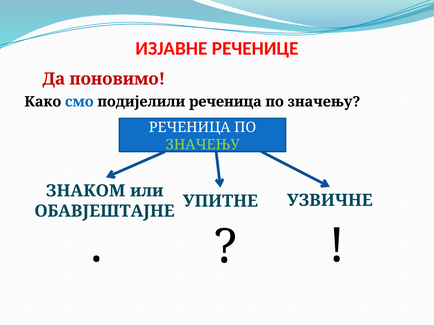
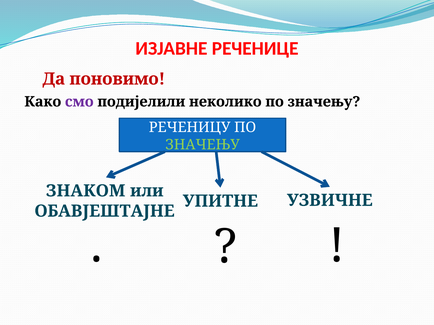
смо colour: blue -> purple
подијелили реченица: реченица -> неколико
РЕЧЕНИЦА at (190, 127): РЕЧЕНИЦА -> РЕЧЕНИЦУ
